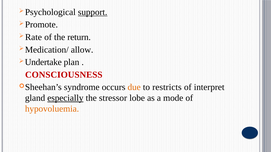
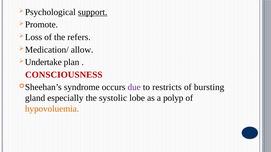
Rate: Rate -> Loss
return: return -> refers
due colour: orange -> purple
interpret: interpret -> bursting
especially underline: present -> none
stressor: stressor -> systolic
mode: mode -> polyp
